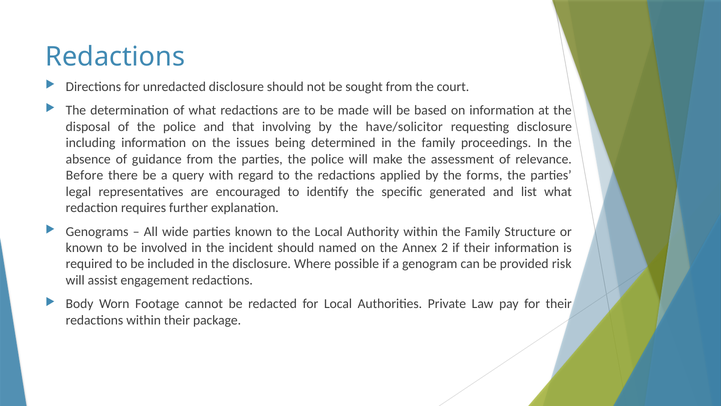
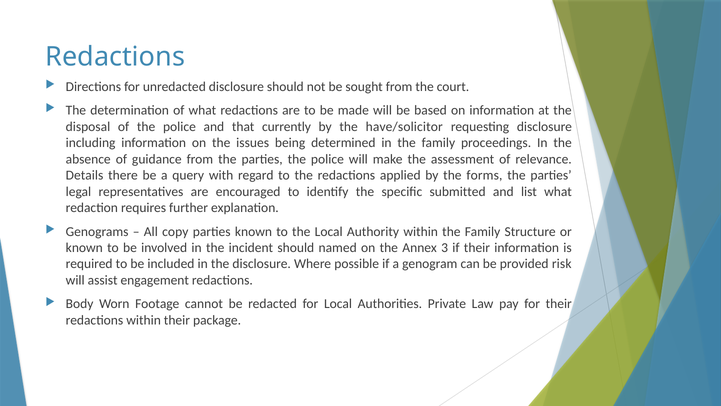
involving: involving -> currently
Before: Before -> Details
generated: generated -> submitted
wide: wide -> copy
2: 2 -> 3
